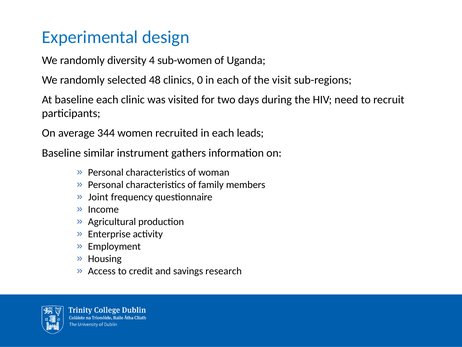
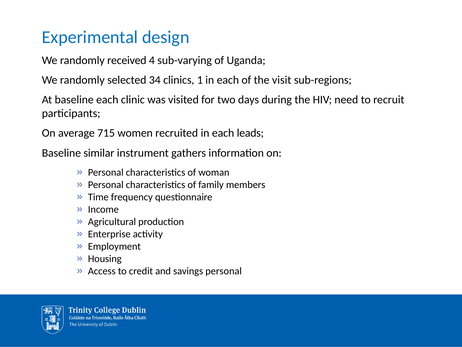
diversity: diversity -> received
sub-women: sub-women -> sub-varying
48: 48 -> 34
0: 0 -> 1
344: 344 -> 715
Joint: Joint -> Time
savings research: research -> personal
